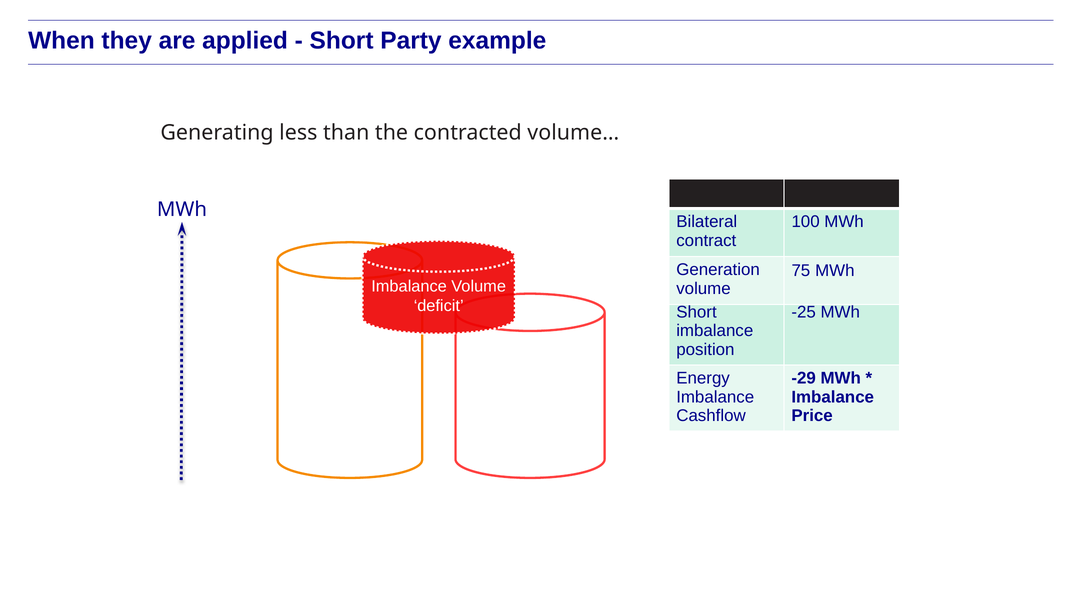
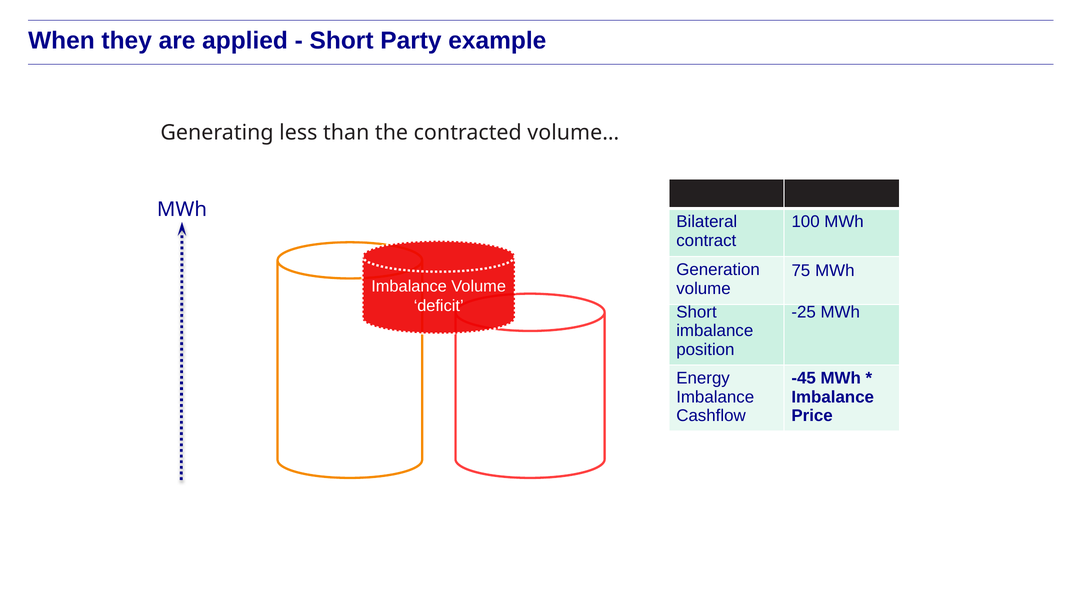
-29: -29 -> -45
